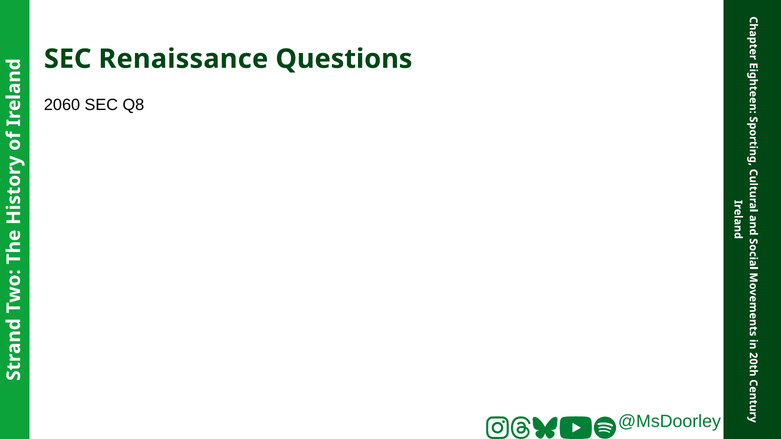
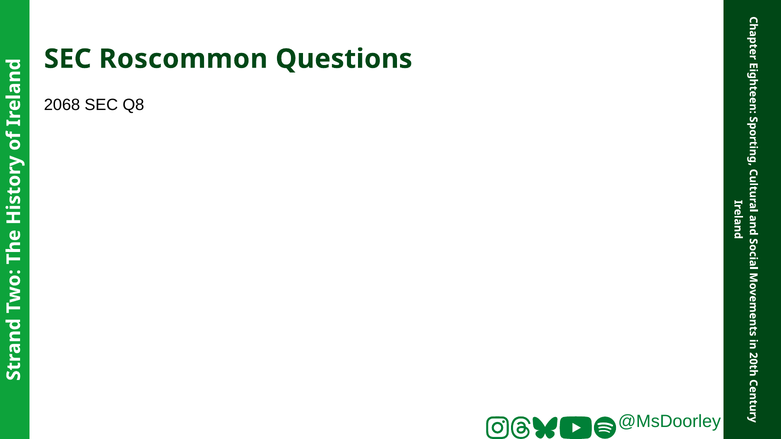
Renaissance: Renaissance -> Roscommon
2060: 2060 -> 2068
